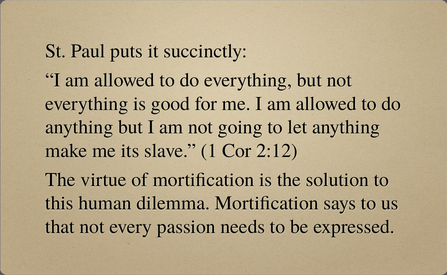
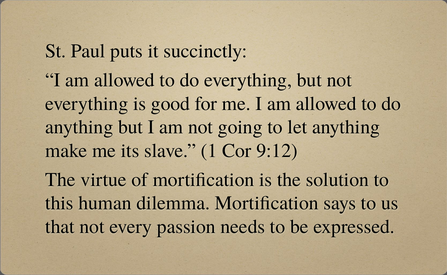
2:12: 2:12 -> 9:12
